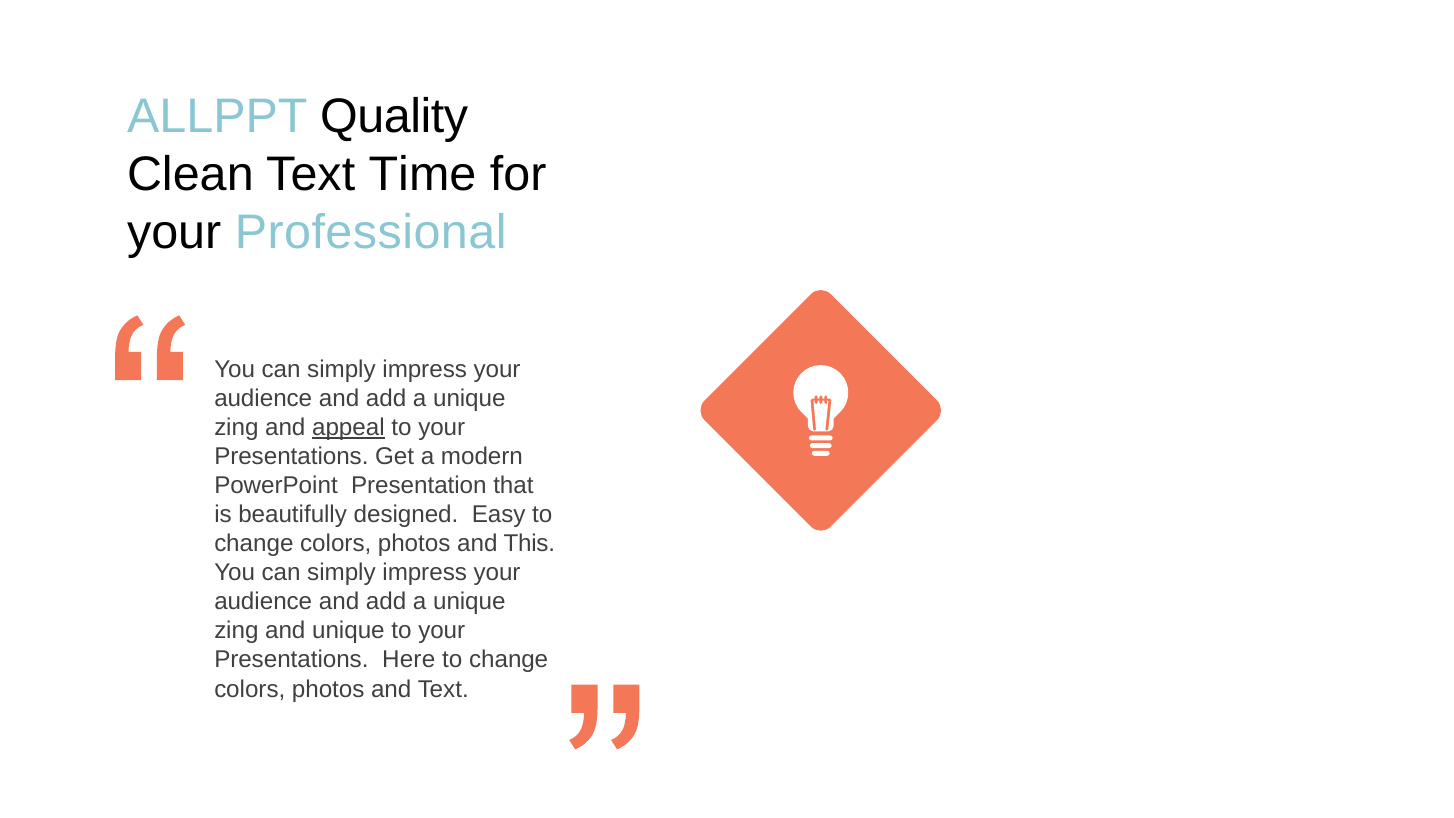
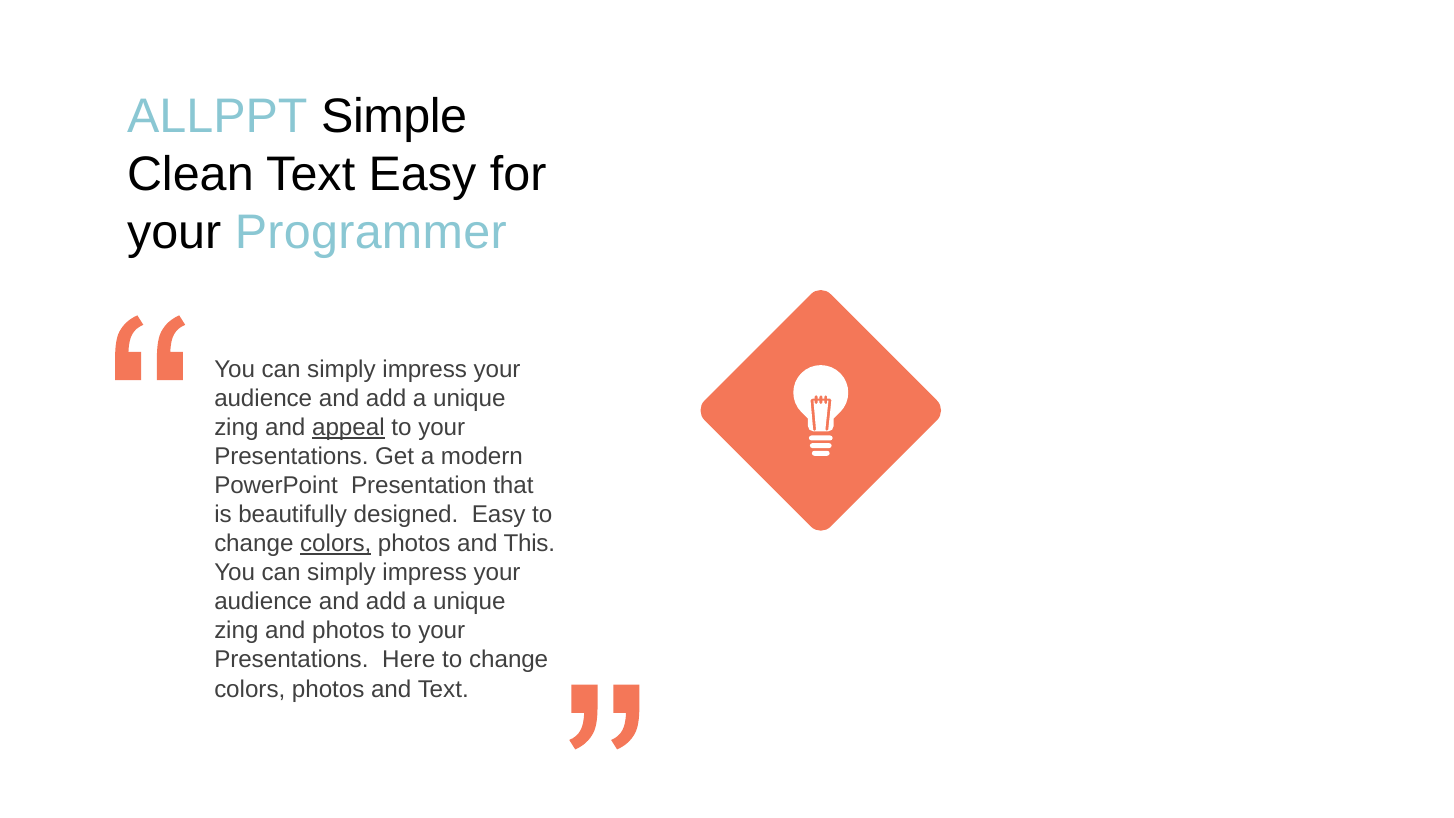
Quality: Quality -> Simple
Text Time: Time -> Easy
Professional: Professional -> Programmer
colors at (336, 544) underline: none -> present
and unique: unique -> photos
